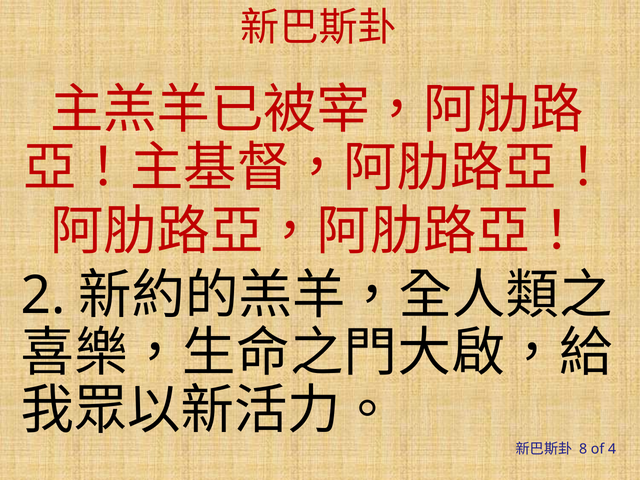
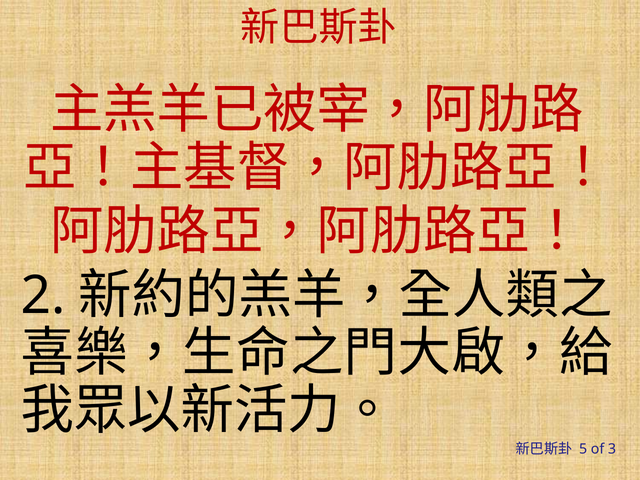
8: 8 -> 5
4: 4 -> 3
